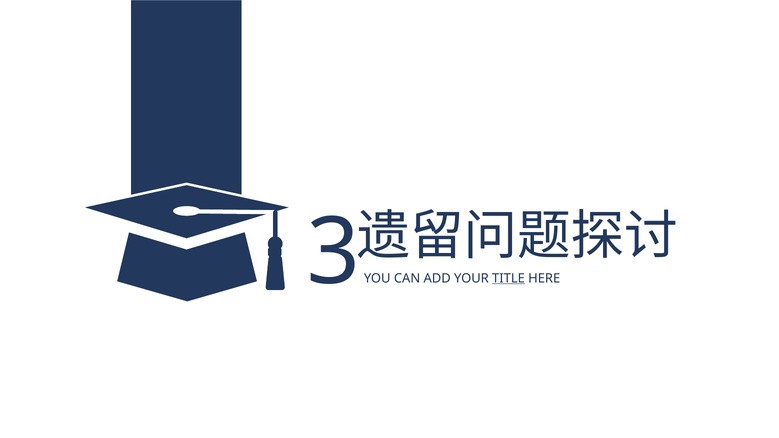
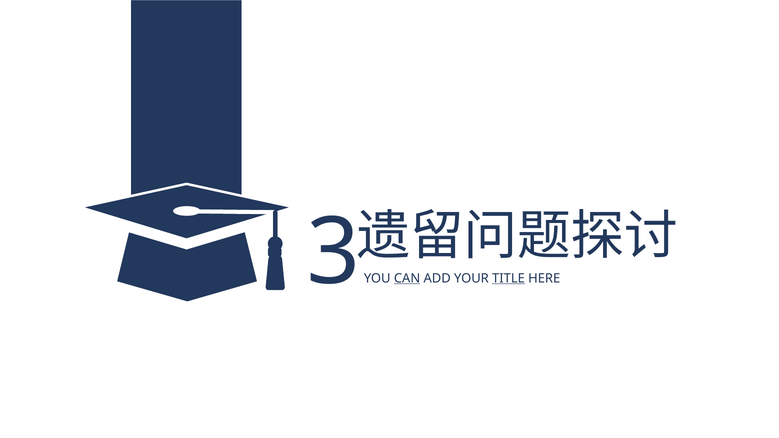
CAN underline: none -> present
